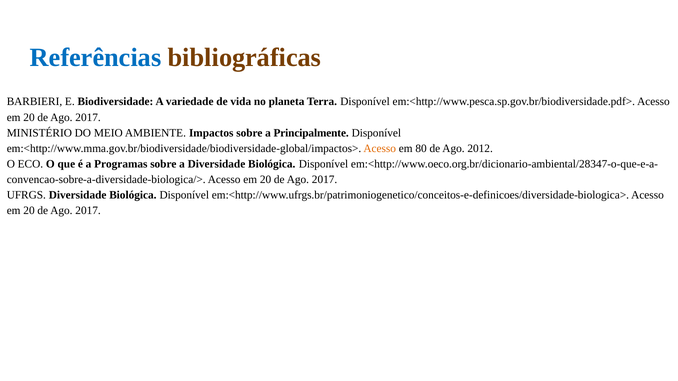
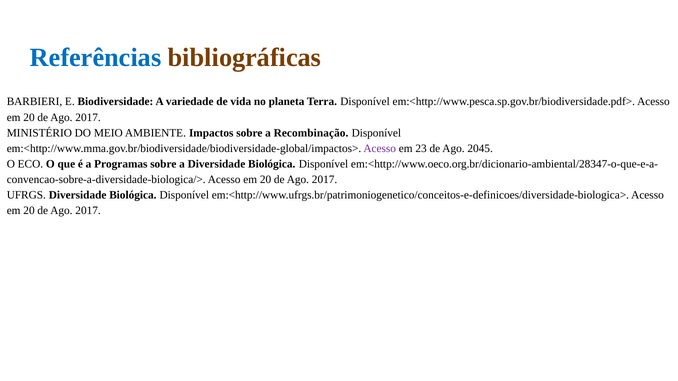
Principalmente: Principalmente -> Recombinação
Acesso at (380, 149) colour: orange -> purple
80: 80 -> 23
2012: 2012 -> 2045
